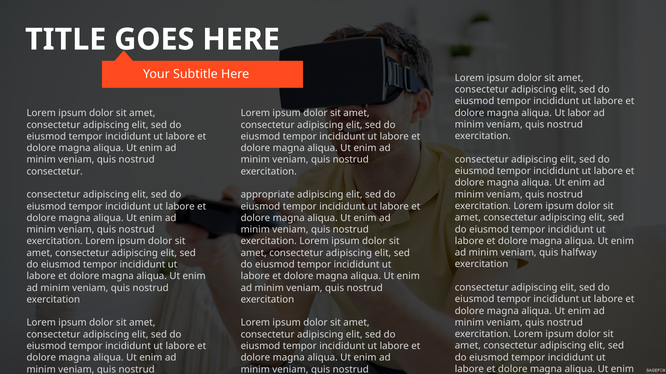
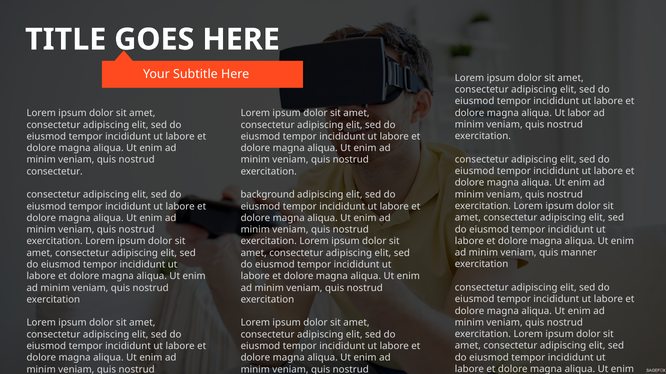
appropriate: appropriate -> background
halfway: halfway -> manner
